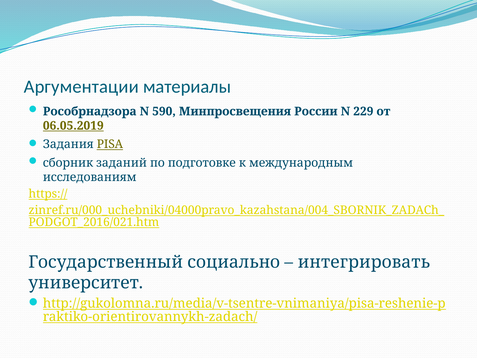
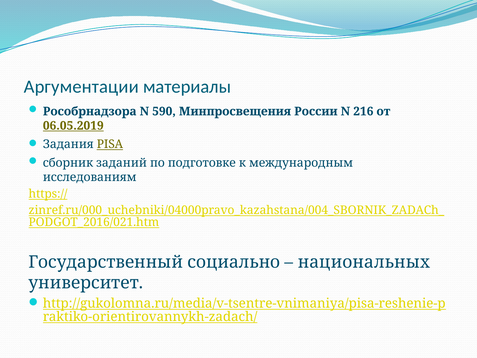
229: 229 -> 216
интегрировать: интегрировать -> национальных
